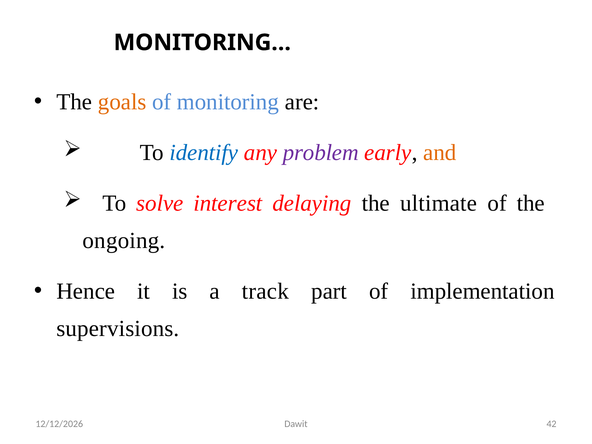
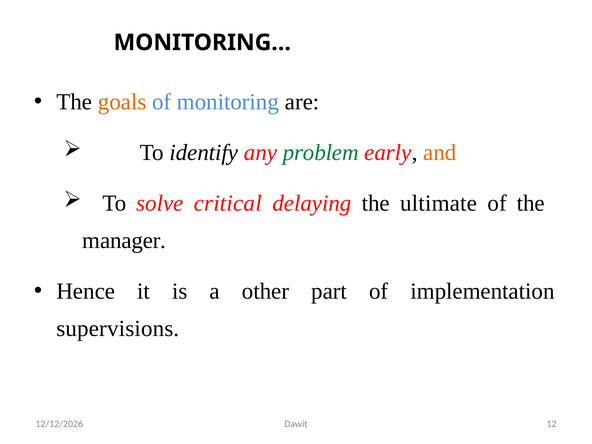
identify colour: blue -> black
problem colour: purple -> green
interest: interest -> critical
ongoing: ongoing -> manager
track: track -> other
42: 42 -> 12
